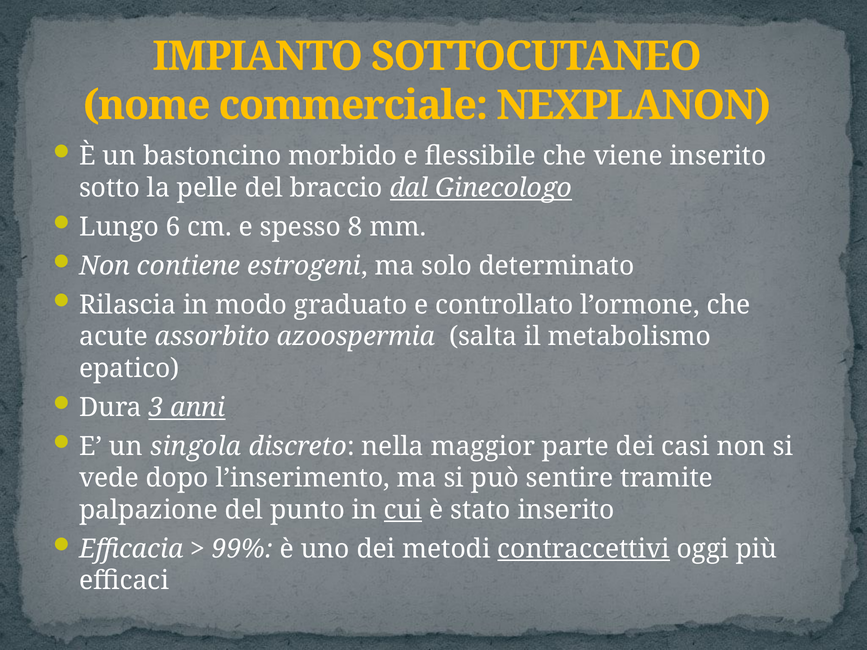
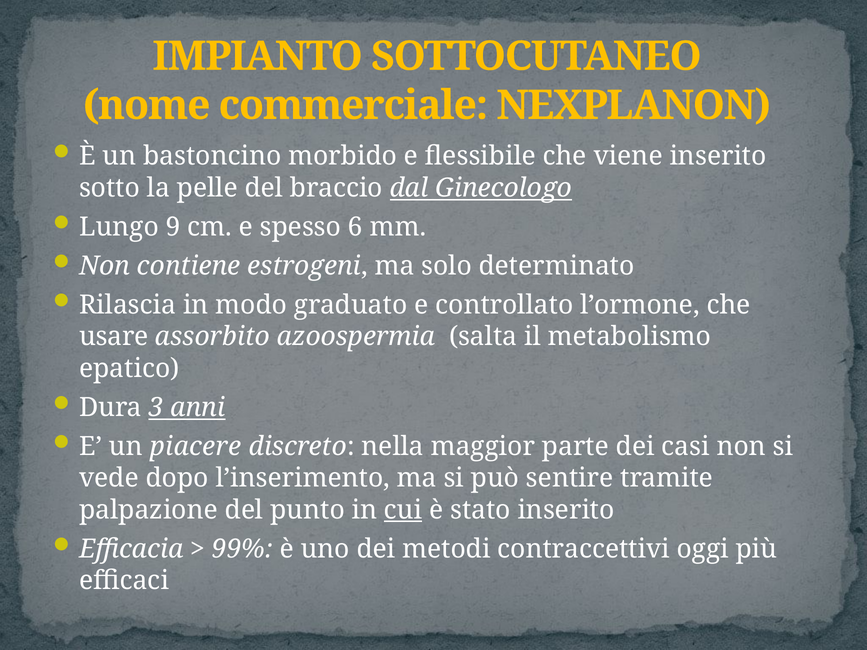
6: 6 -> 9
8: 8 -> 6
acute: acute -> usare
singola: singola -> piacere
contraccettivi underline: present -> none
